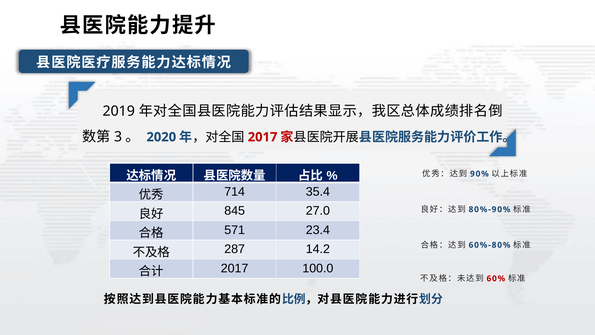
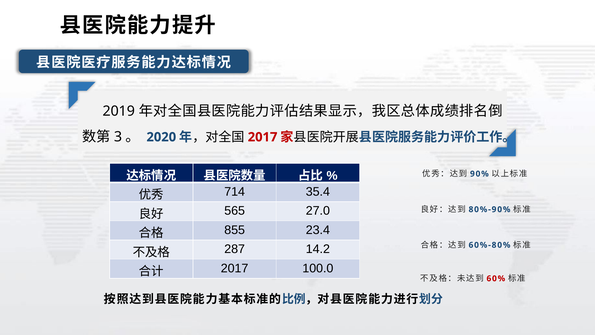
845: 845 -> 565
571: 571 -> 855
